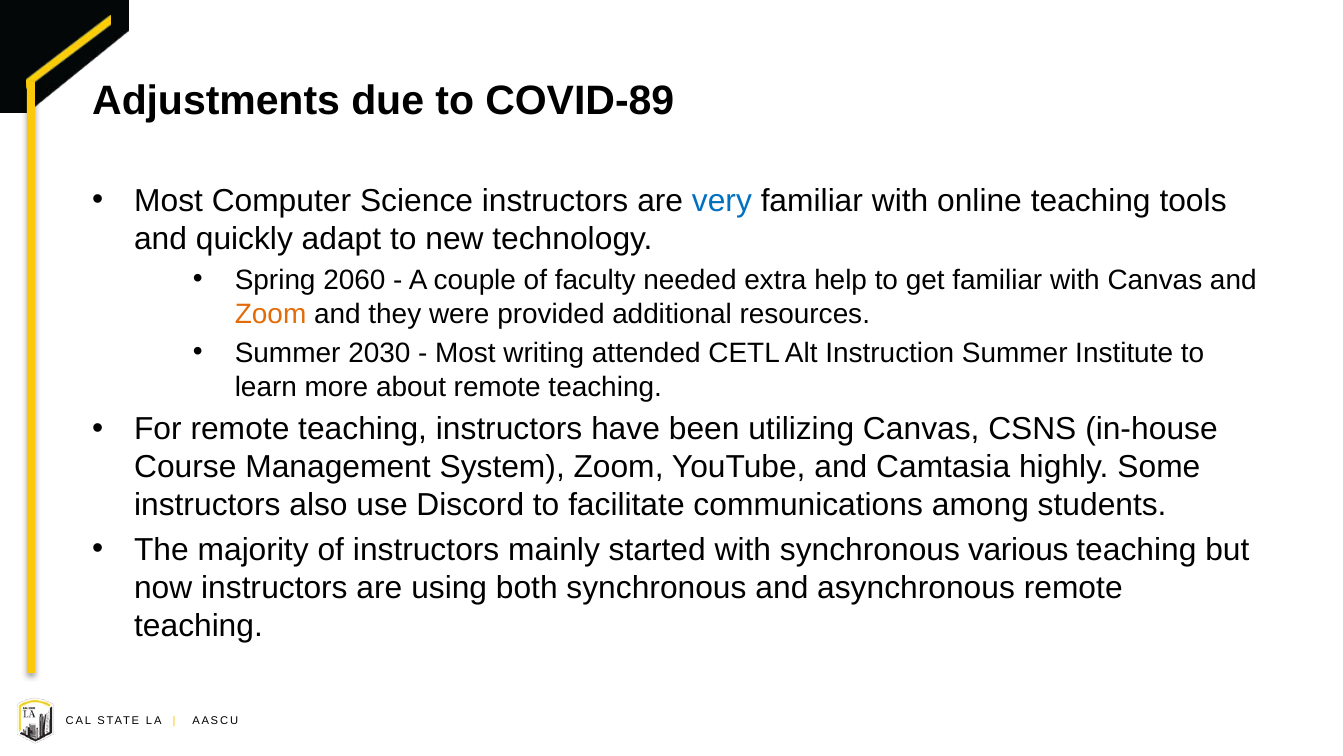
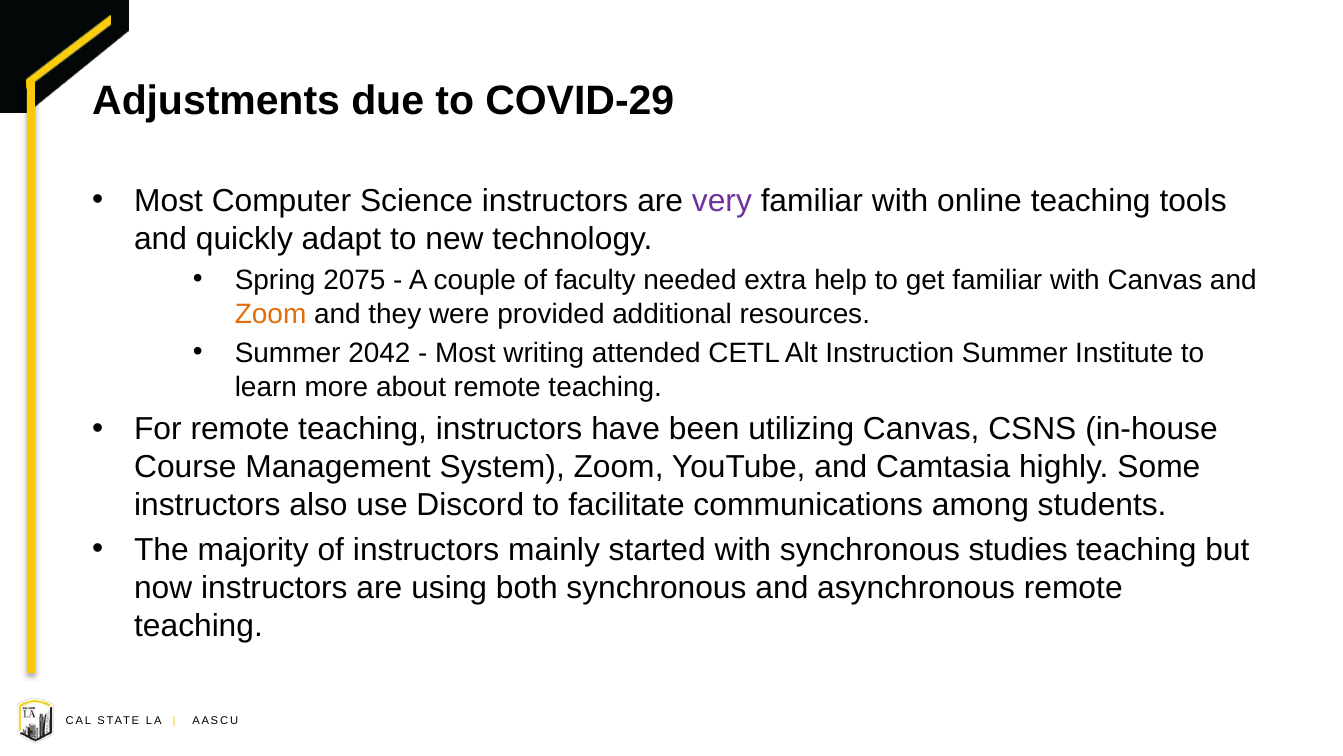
COVID-89: COVID-89 -> COVID-29
very colour: blue -> purple
2060: 2060 -> 2075
2030: 2030 -> 2042
various: various -> studies
